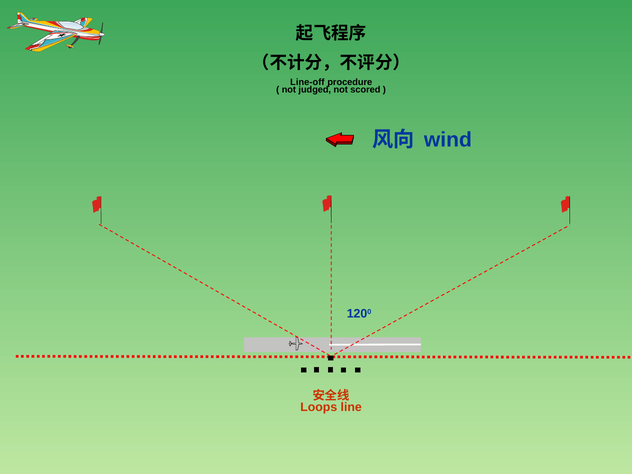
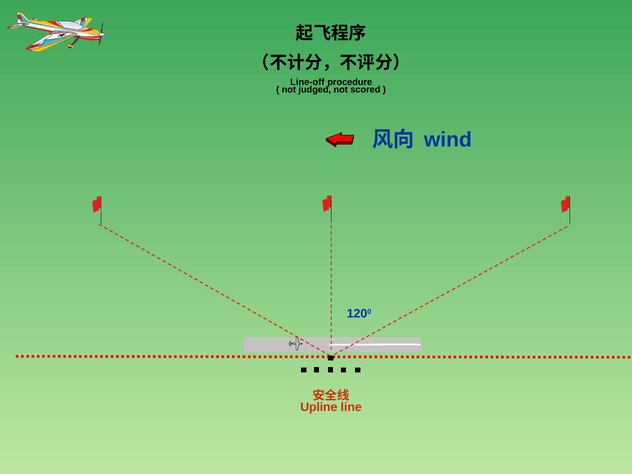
Loops: Loops -> Upline
